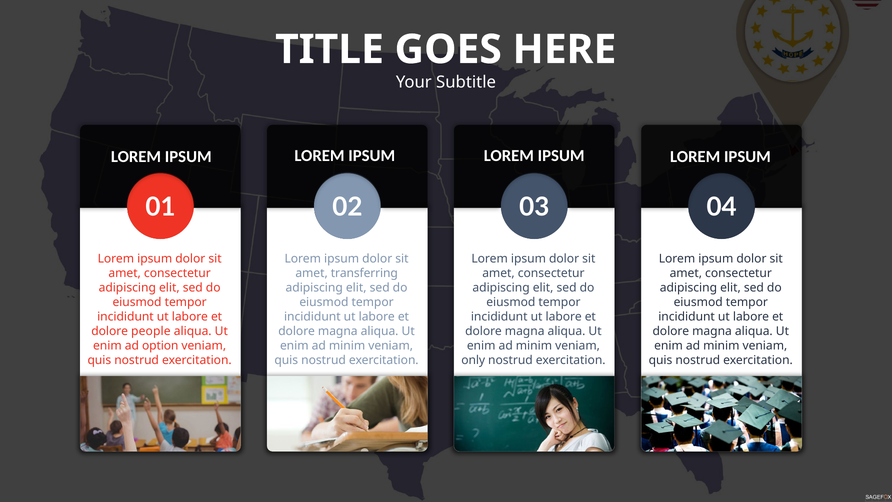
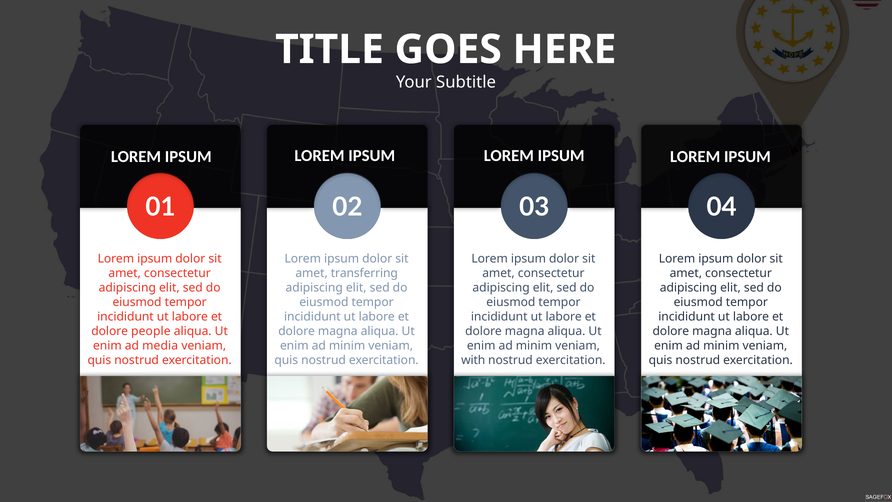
option: option -> media
only: only -> with
